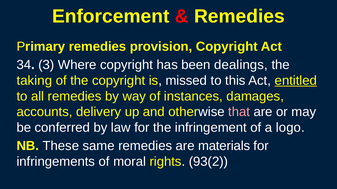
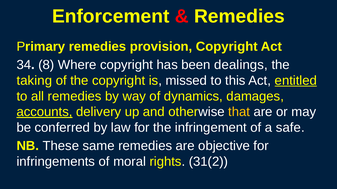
3: 3 -> 8
instances: instances -> dynamics
accounts underline: none -> present
that colour: pink -> yellow
logo: logo -> safe
materials: materials -> objective
93(2: 93(2 -> 31(2
